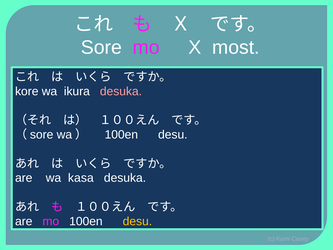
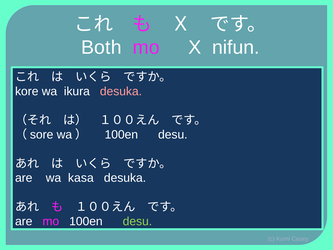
Sore at (101, 47): Sore -> Both
most: most -> nifun
desu at (137, 221) colour: yellow -> light green
